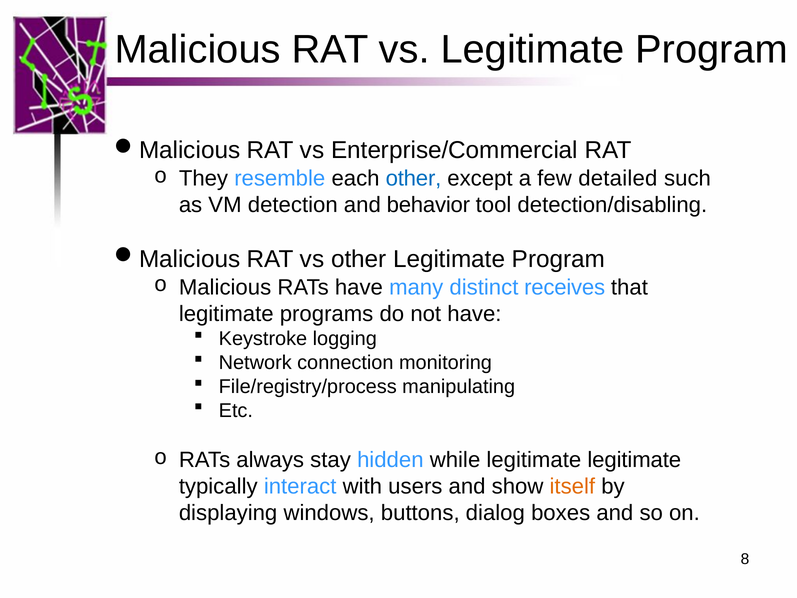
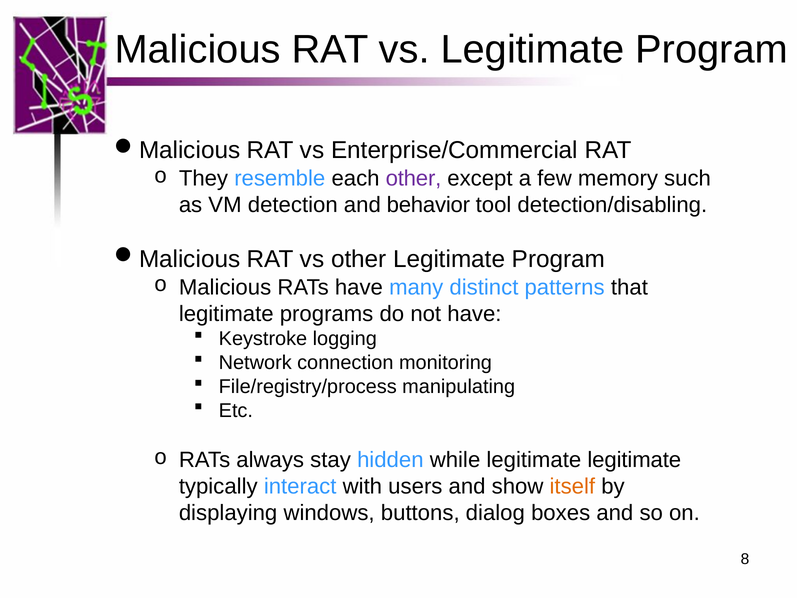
other at (413, 178) colour: blue -> purple
detailed: detailed -> memory
receives: receives -> patterns
